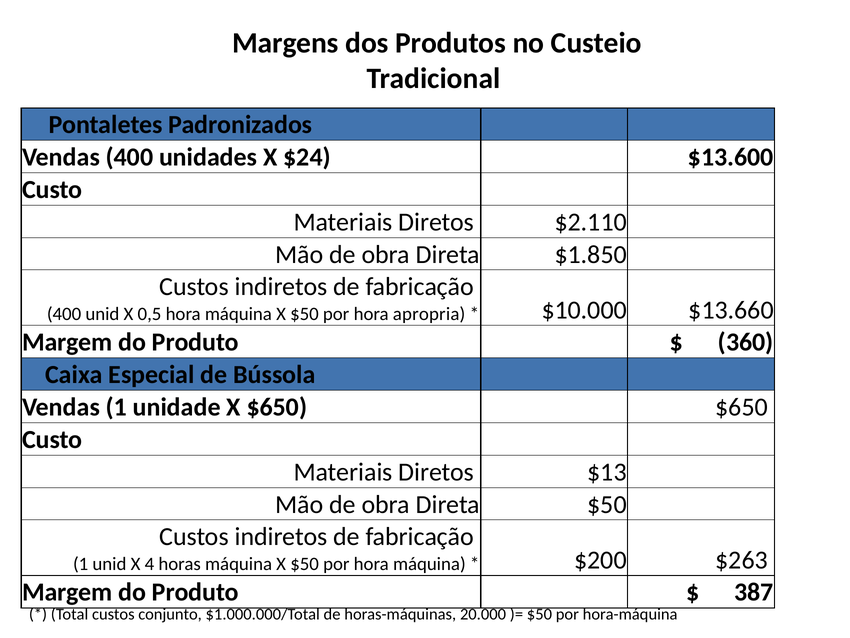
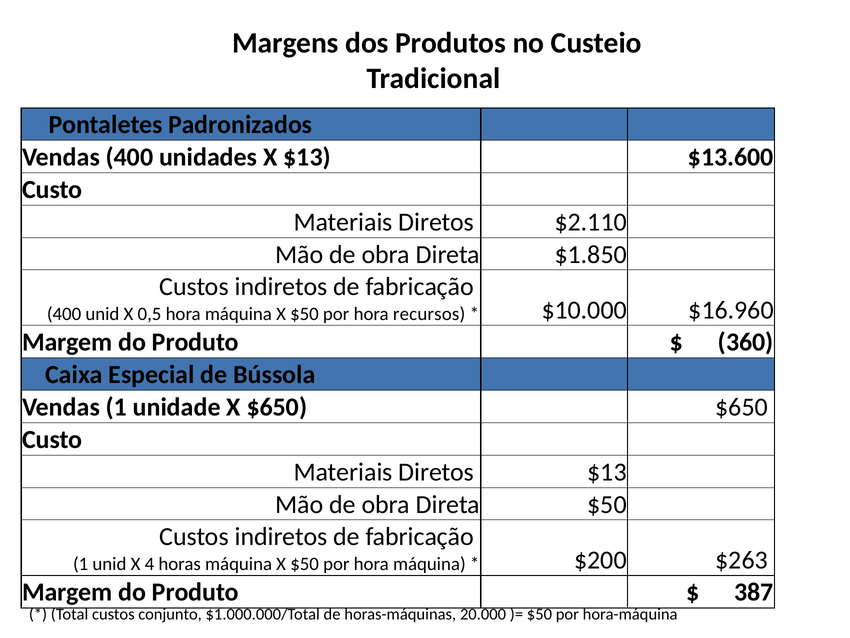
X $24: $24 -> $13
apropria: apropria -> recursos
$13.660: $13.660 -> $16.960
